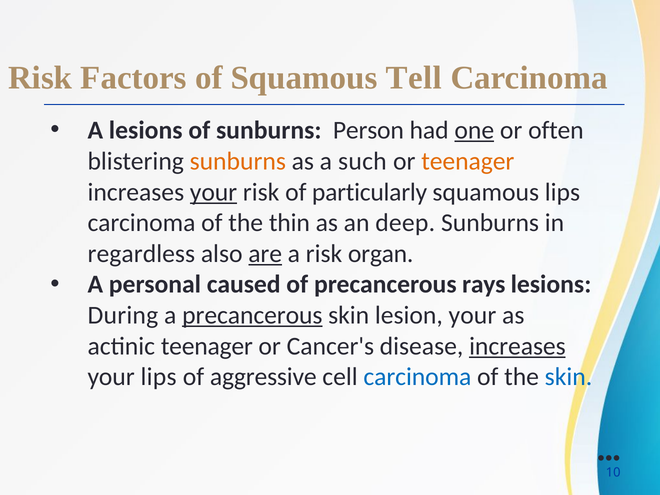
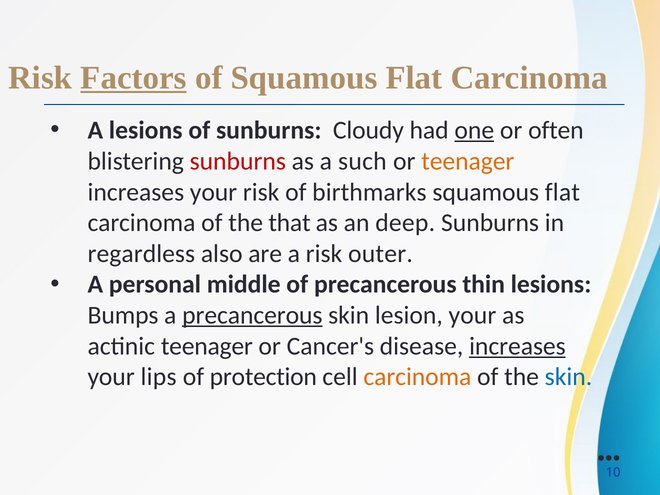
Factors underline: none -> present
of Squamous Tell: Tell -> Flat
Person: Person -> Cloudy
sunburns at (238, 161) colour: orange -> red
your at (214, 192) underline: present -> none
particularly: particularly -> birthmarks
lips at (562, 192): lips -> flat
thin: thin -> that
are underline: present -> none
organ: organ -> outer
caused: caused -> middle
rays: rays -> thin
During: During -> Bumps
aggressive: aggressive -> protection
carcinoma at (417, 377) colour: blue -> orange
